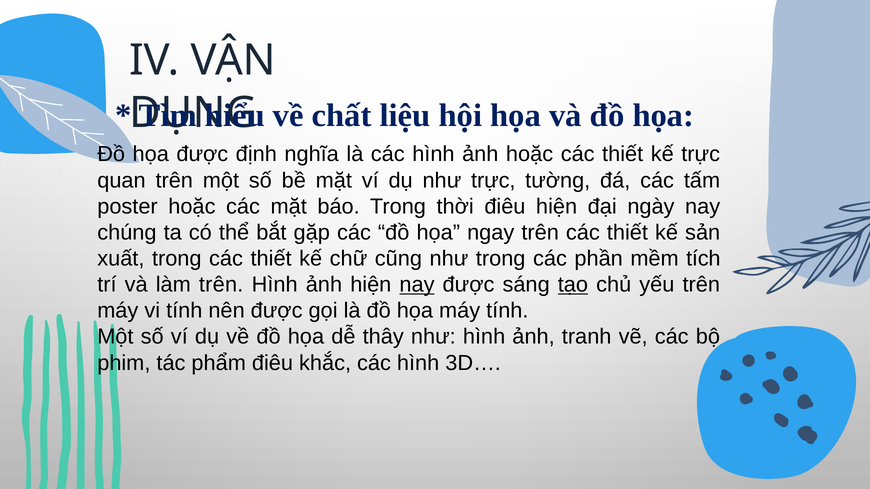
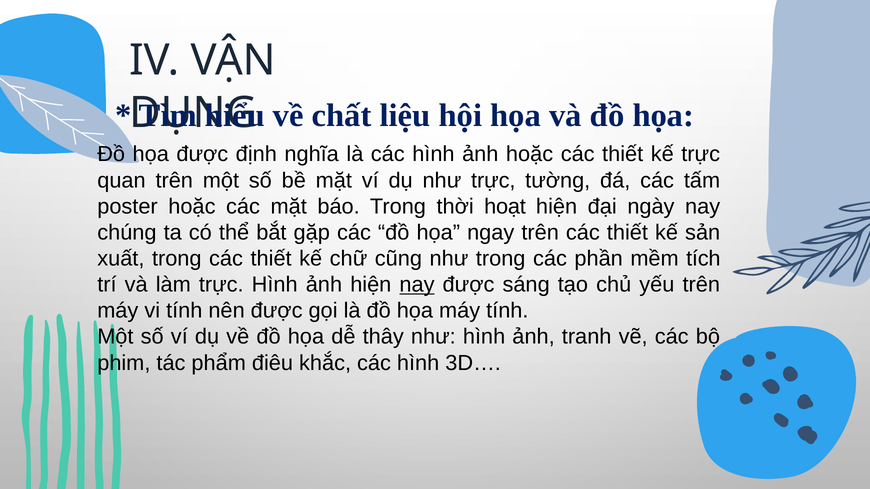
thời điêu: điêu -> hoạt
làm trên: trên -> trực
tạo underline: present -> none
